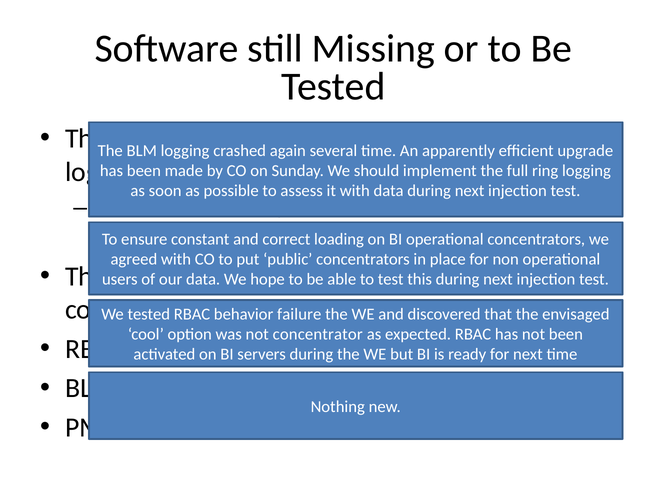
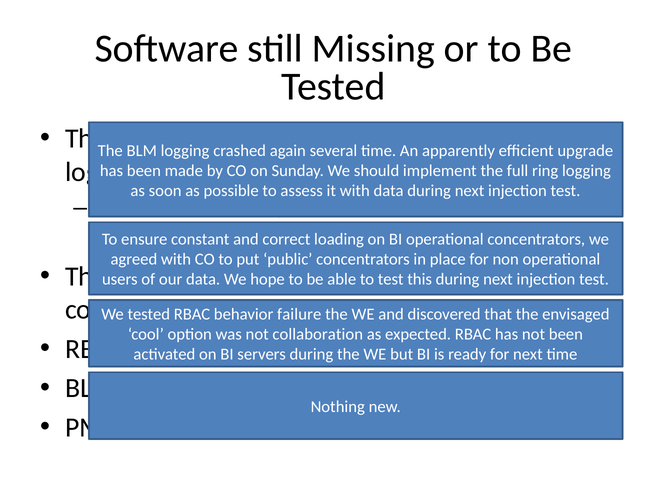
not concentrator: concentrator -> collaboration
